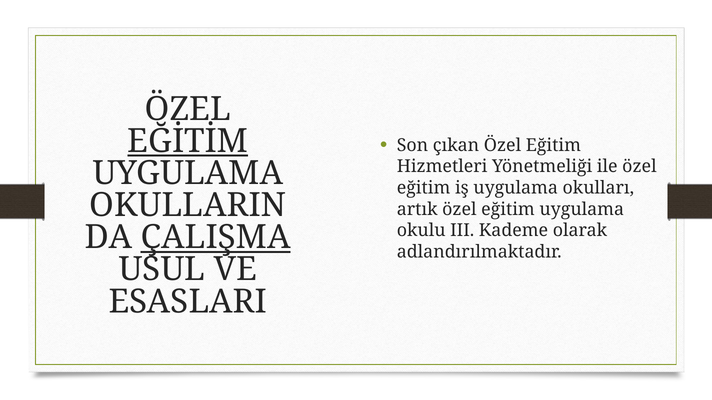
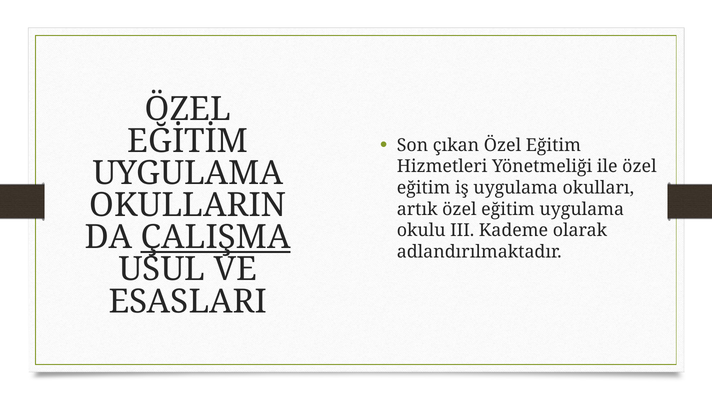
EĞİTİM underline: present -> none
